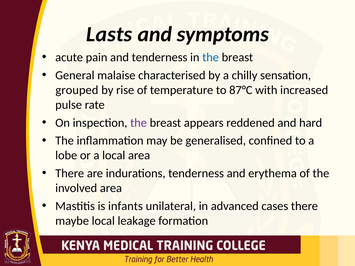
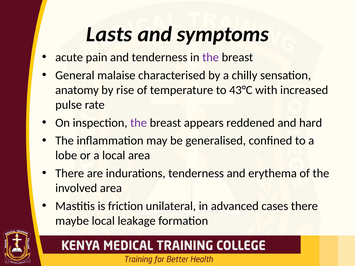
the at (211, 57) colour: blue -> purple
grouped: grouped -> anatomy
87°C: 87°C -> 43°C
infants: infants -> friction
